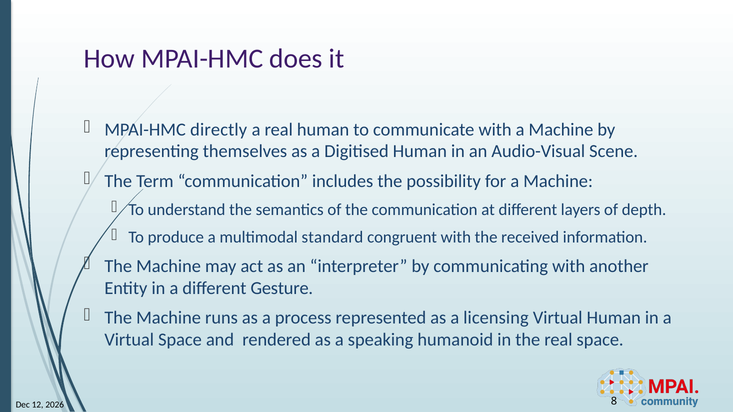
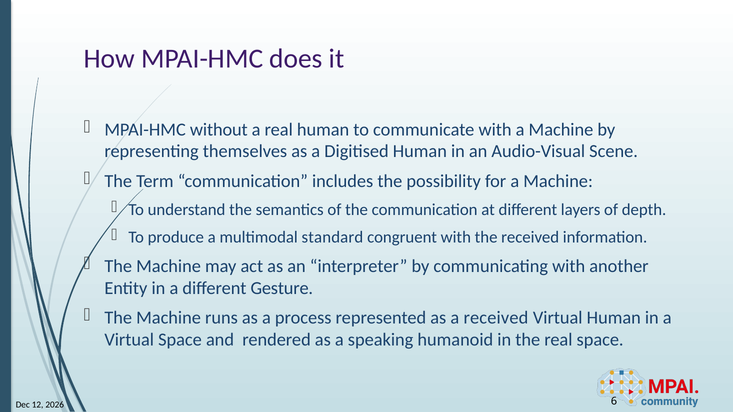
directly: directly -> without
a licensing: licensing -> received
8: 8 -> 6
